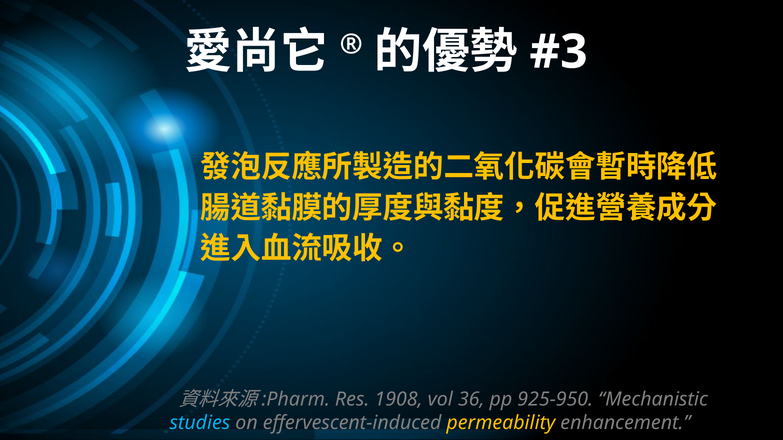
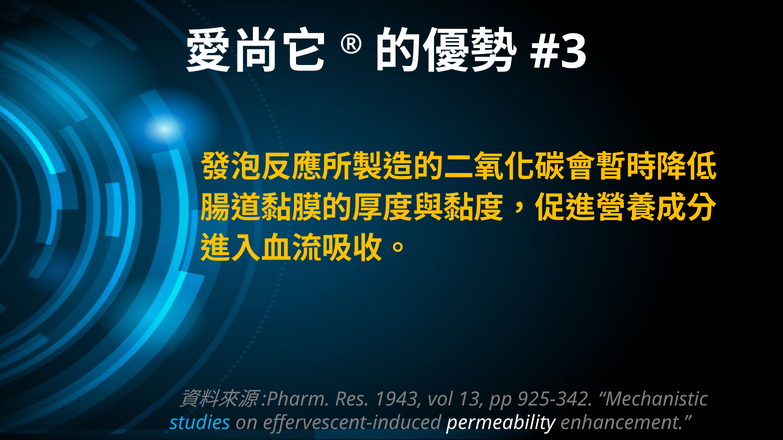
1908: 1908 -> 1943
36: 36 -> 13
925-950: 925-950 -> 925-342
permeability colour: yellow -> white
